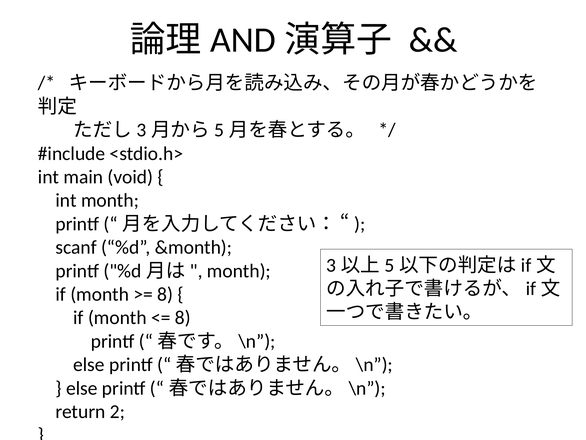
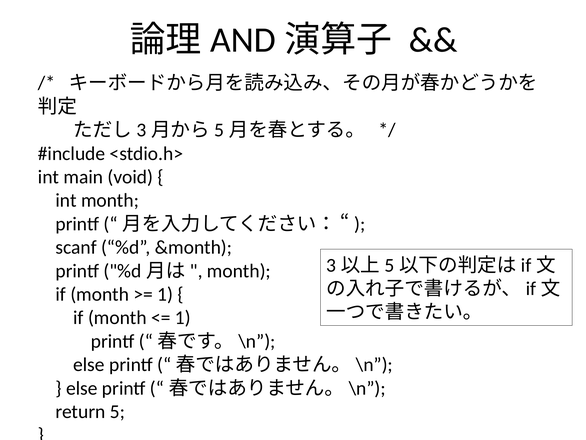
8 at (165, 294): 8 -> 1
8 at (183, 317): 8 -> 1
2: 2 -> 5
